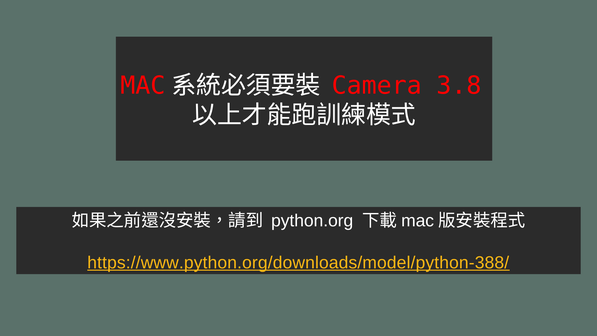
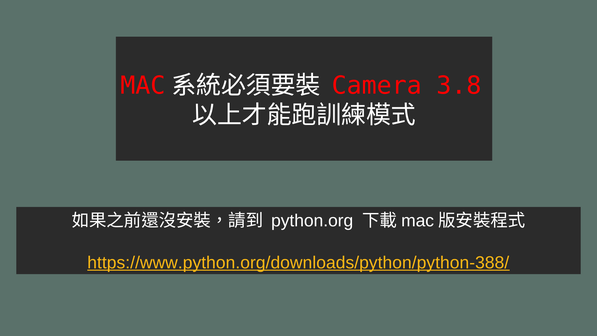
https://www.python.org/downloads/model/python-388/: https://www.python.org/downloads/model/python-388/ -> https://www.python.org/downloads/python/python-388/
